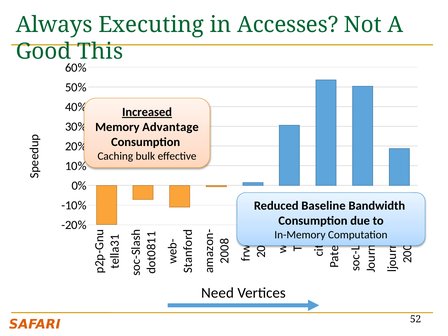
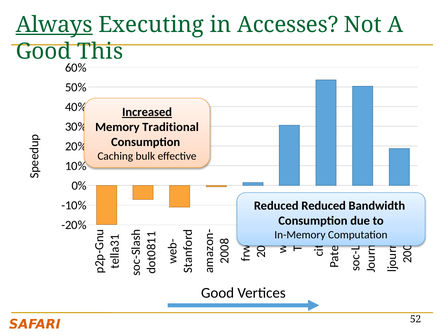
Always underline: none -> present
Advantage: Advantage -> Traditional
Reduced Baseline: Baseline -> Reduced
Need at (218, 293): Need -> Good
